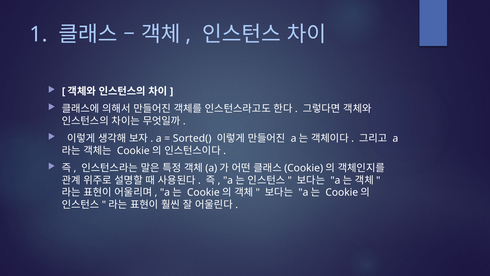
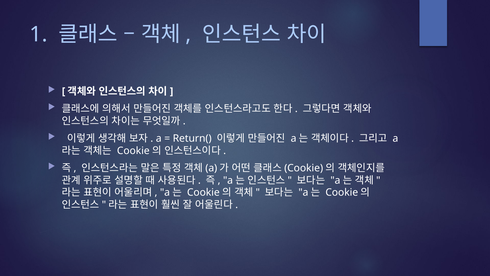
Sorted(: Sorted( -> Return(
